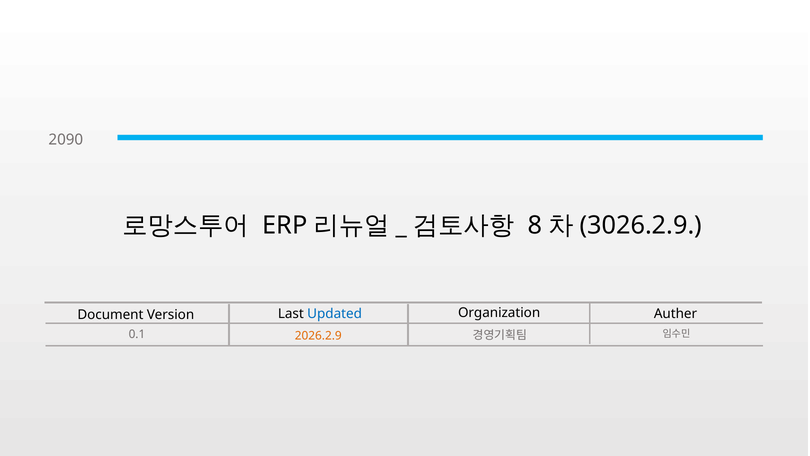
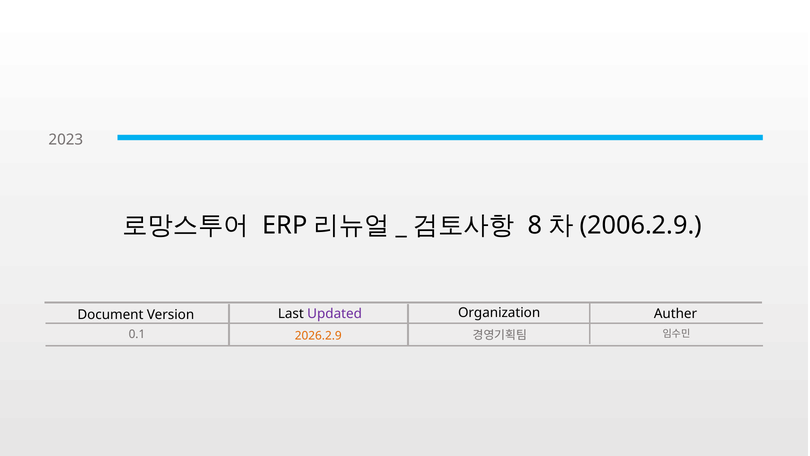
2090: 2090 -> 2023
3026.2.9: 3026.2.9 -> 2006.2.9
Updated colour: blue -> purple
